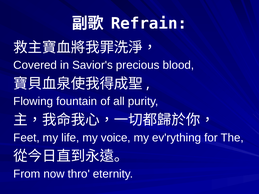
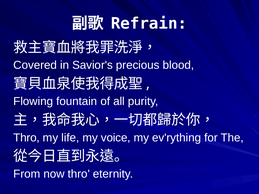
Feet at (26, 138): Feet -> Thro
